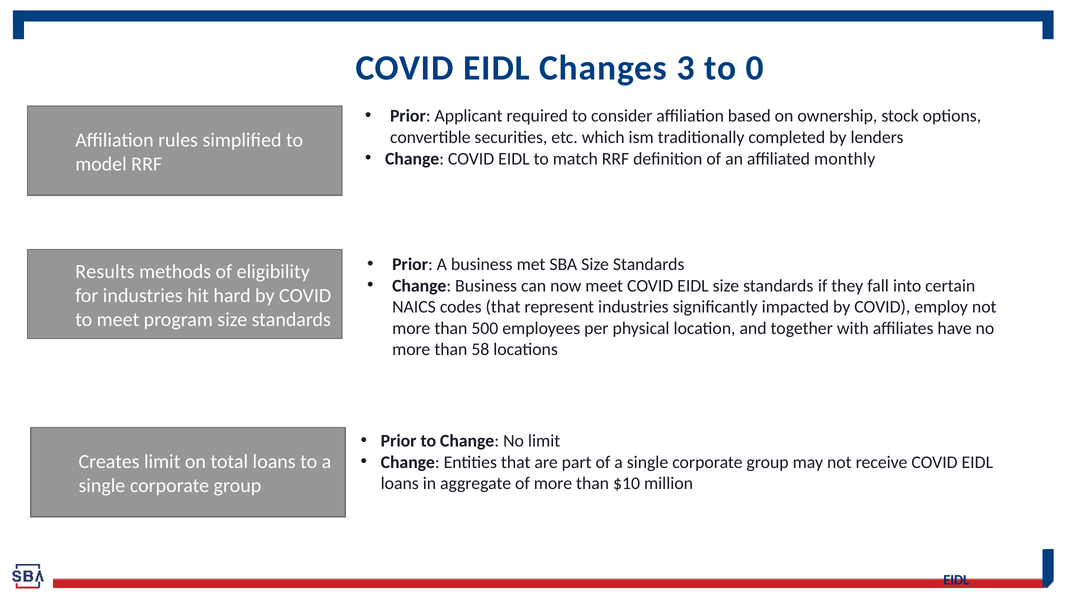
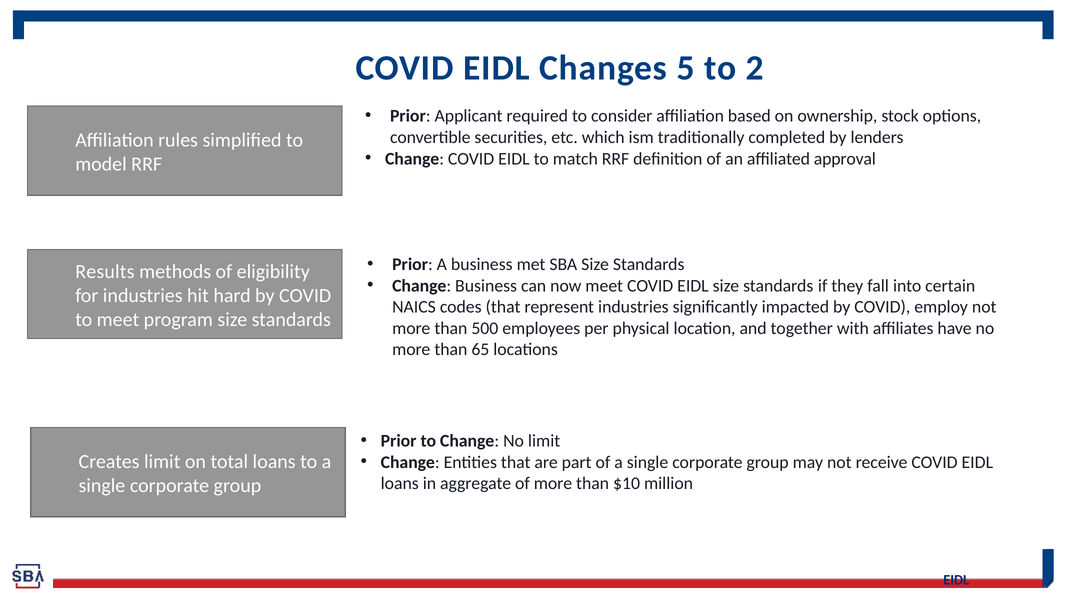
3: 3 -> 5
0: 0 -> 2
monthly: monthly -> approval
58: 58 -> 65
